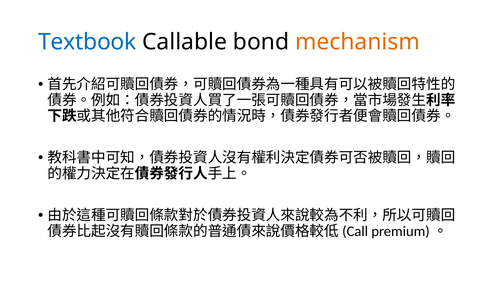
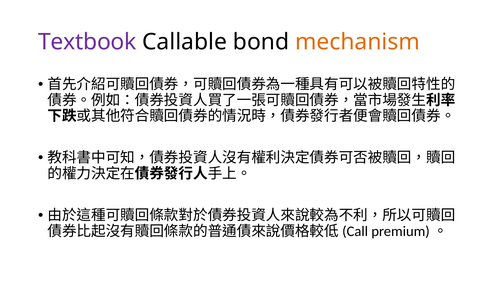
Textbook colour: blue -> purple
